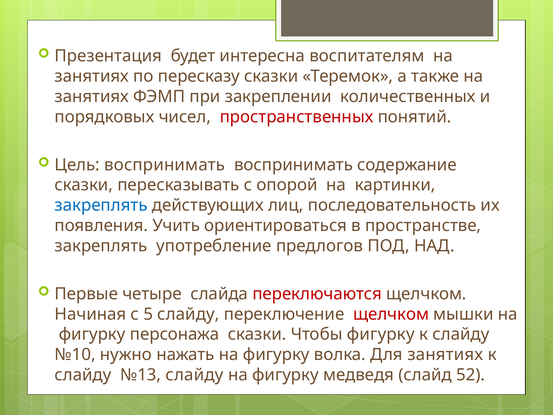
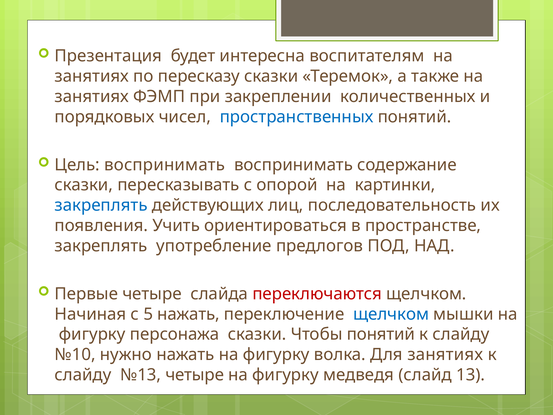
пространственных colour: red -> blue
5 слайду: слайду -> нажать
щелчком at (391, 314) colour: red -> blue
Чтобы фигурку: фигурку -> понятий
№13 слайду: слайду -> четыре
52: 52 -> 13
